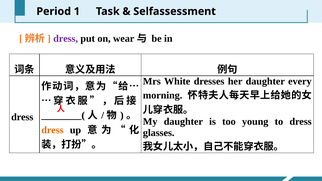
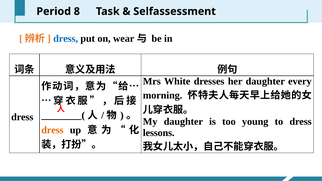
1: 1 -> 8
dress at (66, 39) colour: purple -> blue
glasses: glasses -> lessons
